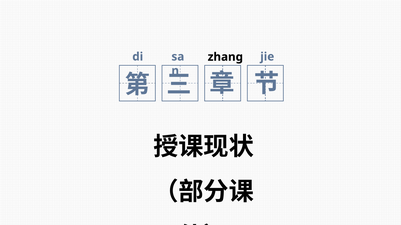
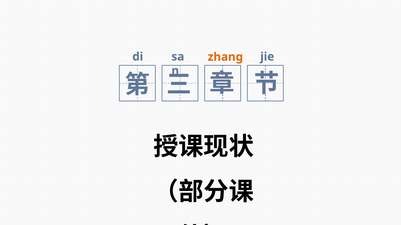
zhang colour: black -> orange
